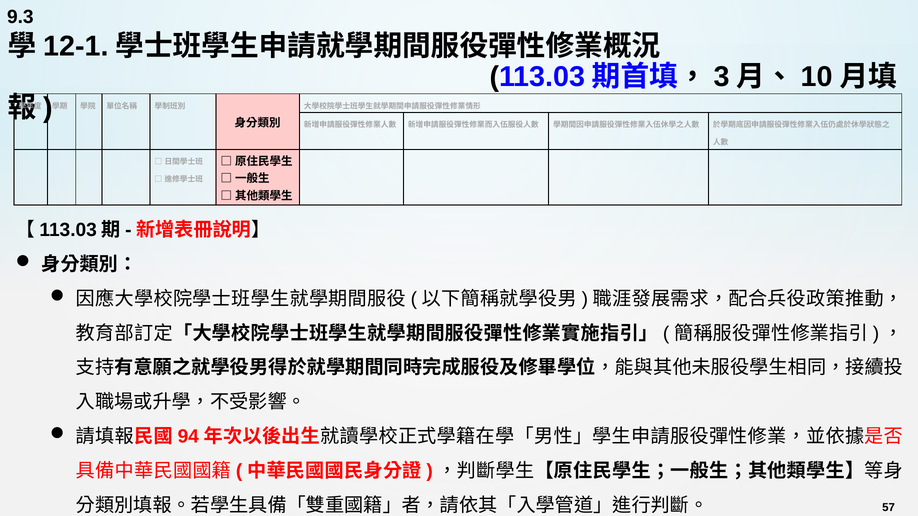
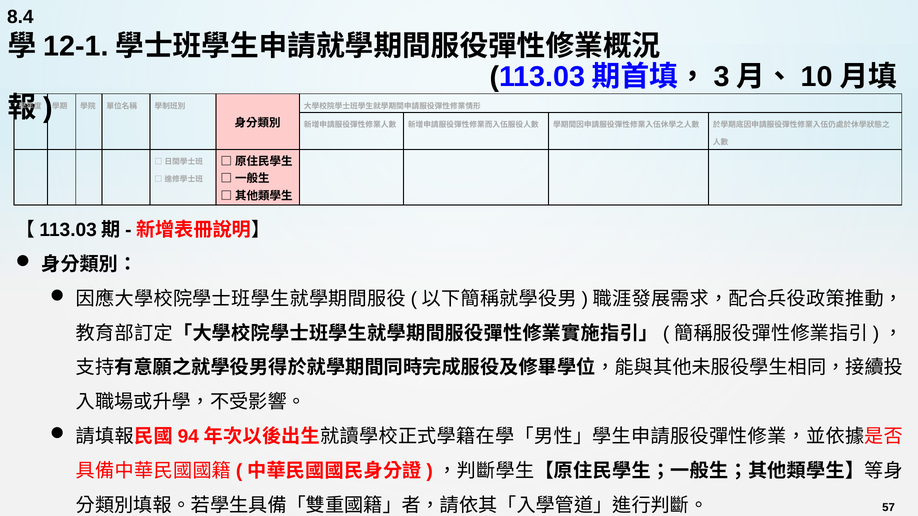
9.3: 9.3 -> 8.4
